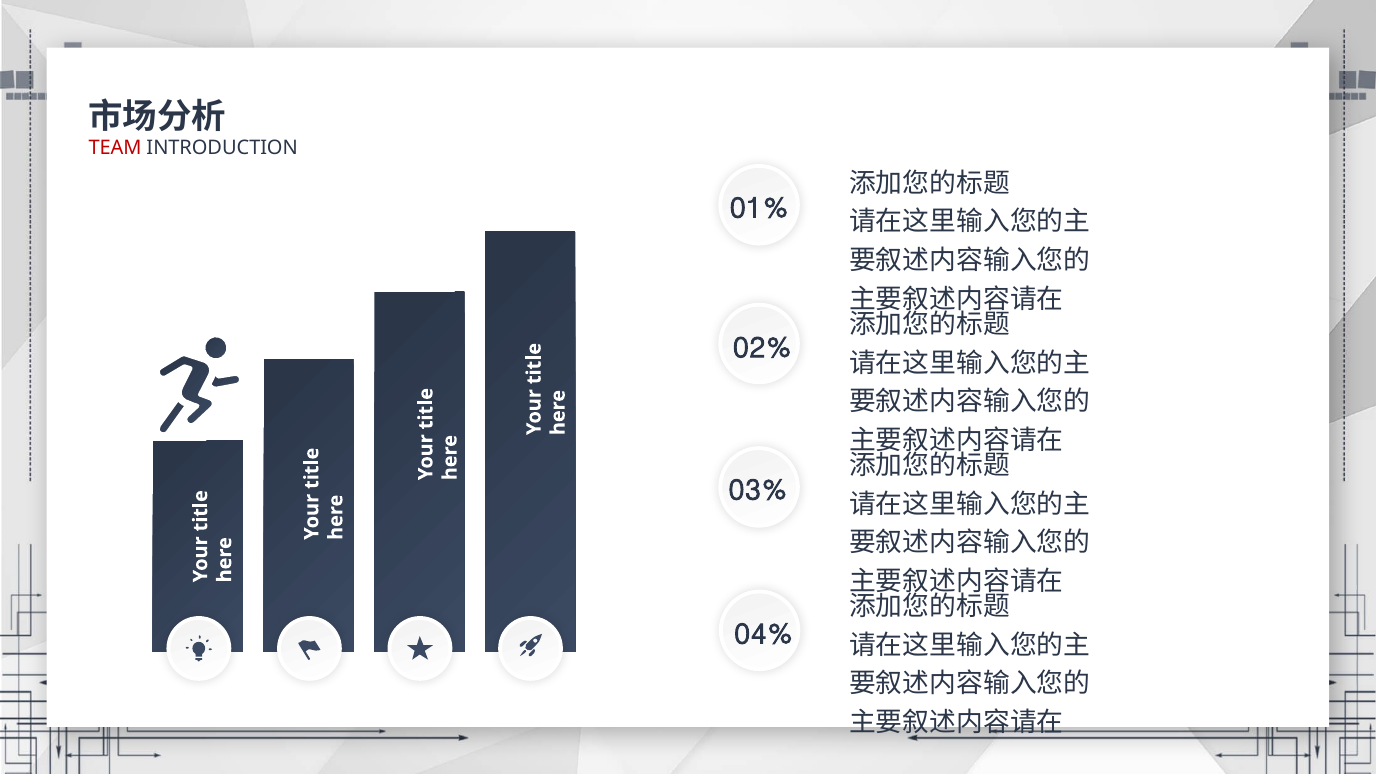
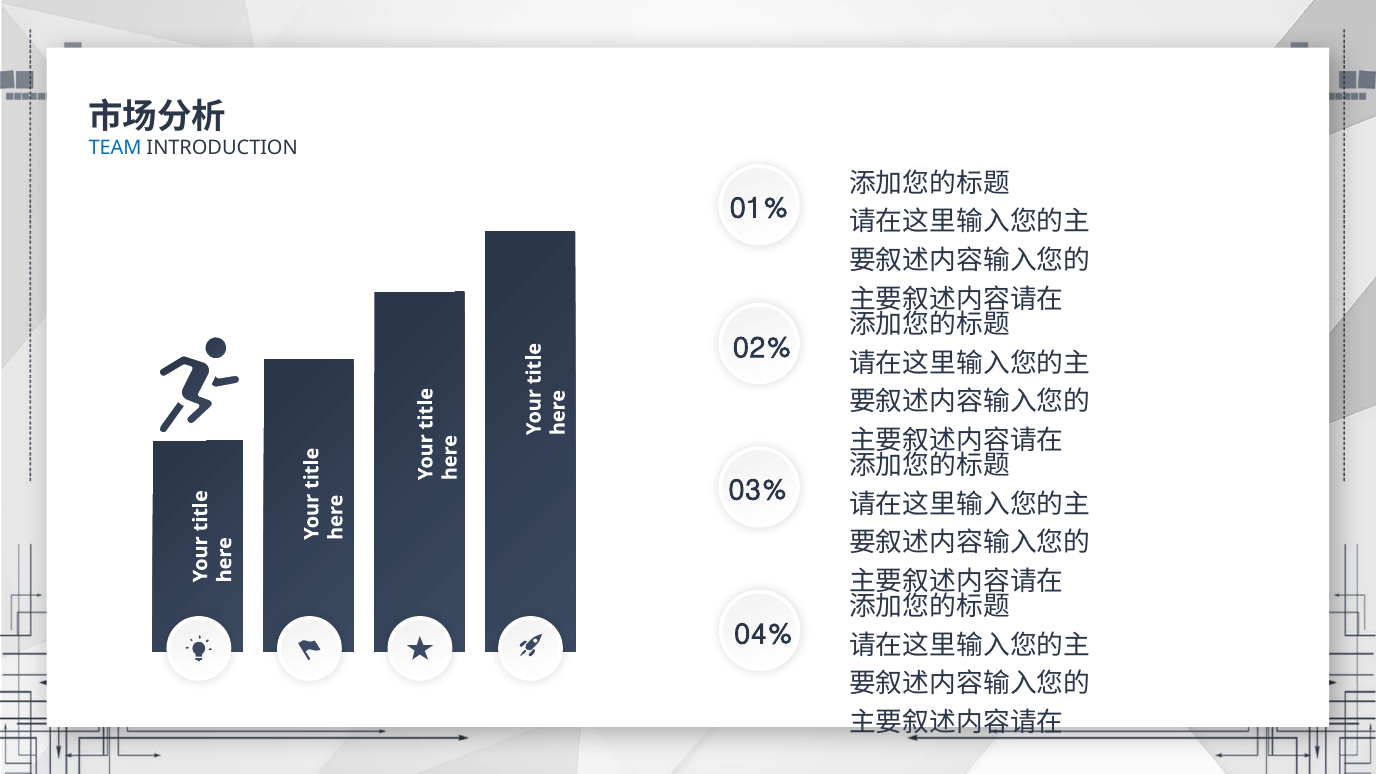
TEAM colour: red -> blue
